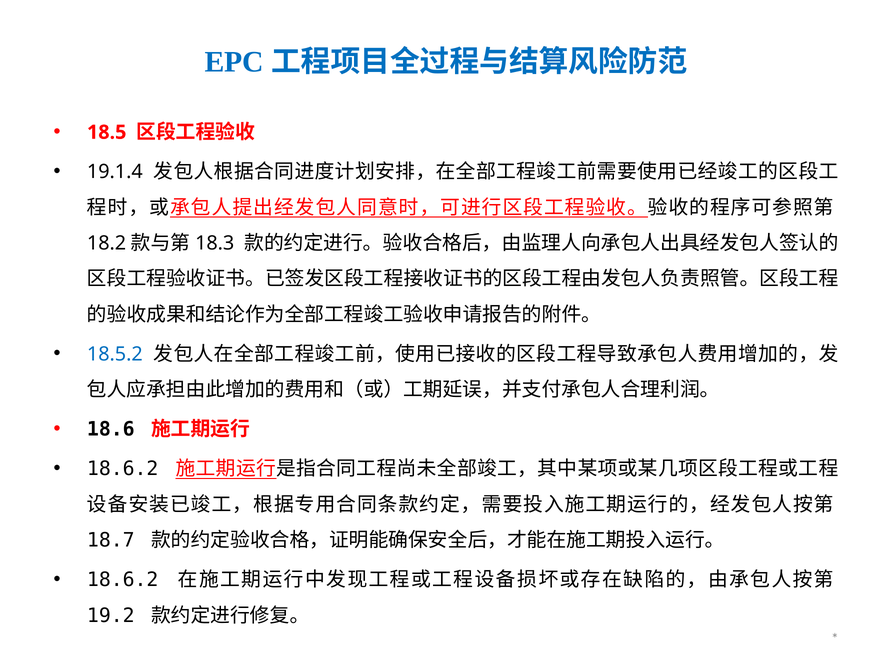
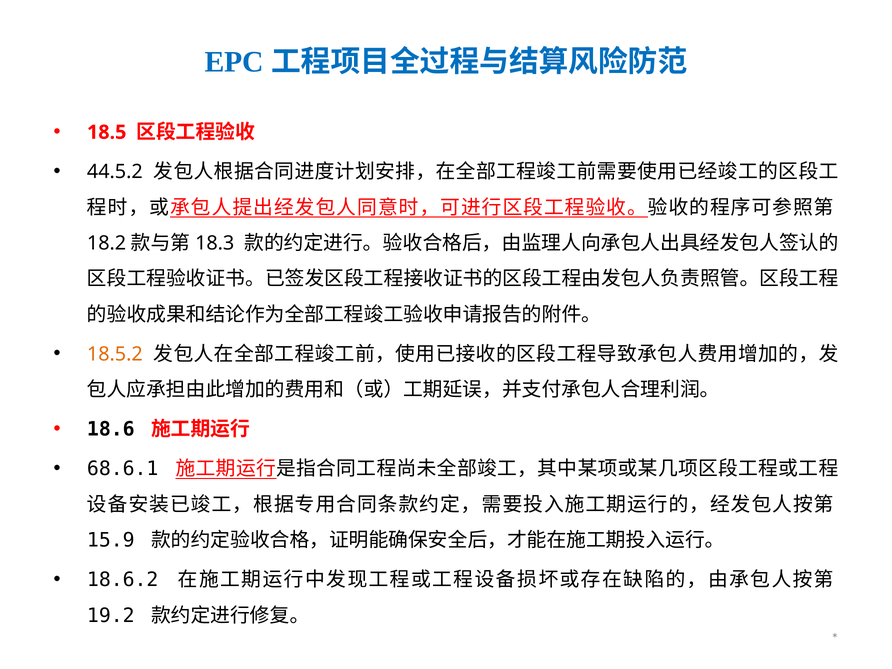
19.1.4: 19.1.4 -> 44.5.2
18.5.2 colour: blue -> orange
18.6.2 at (123, 469): 18.6.2 -> 68.6.1
18.7: 18.7 -> 15.9
